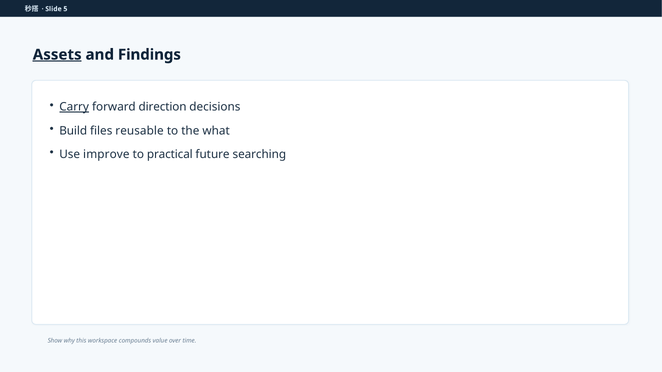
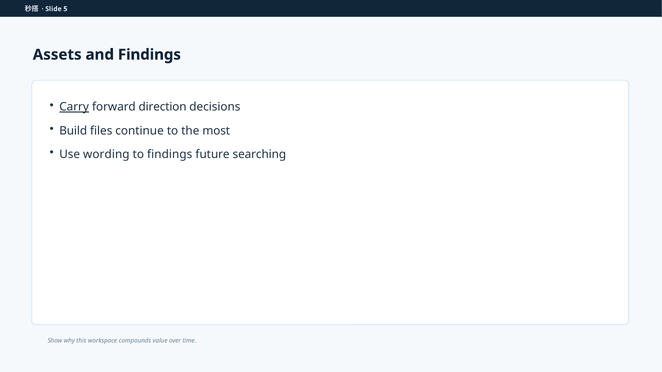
Assets underline: present -> none
reusable: reusable -> continue
what: what -> most
improve: improve -> wording
to practical: practical -> findings
